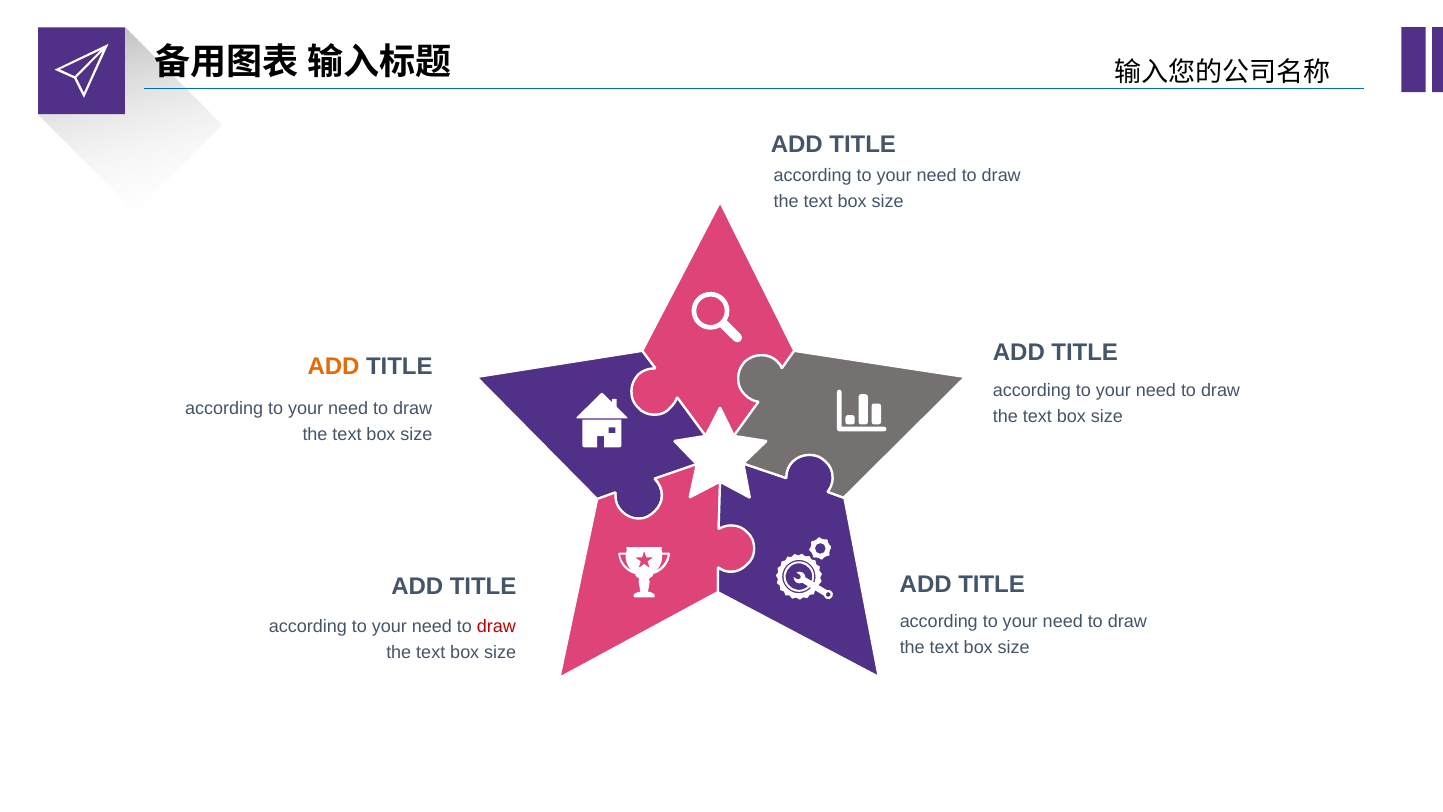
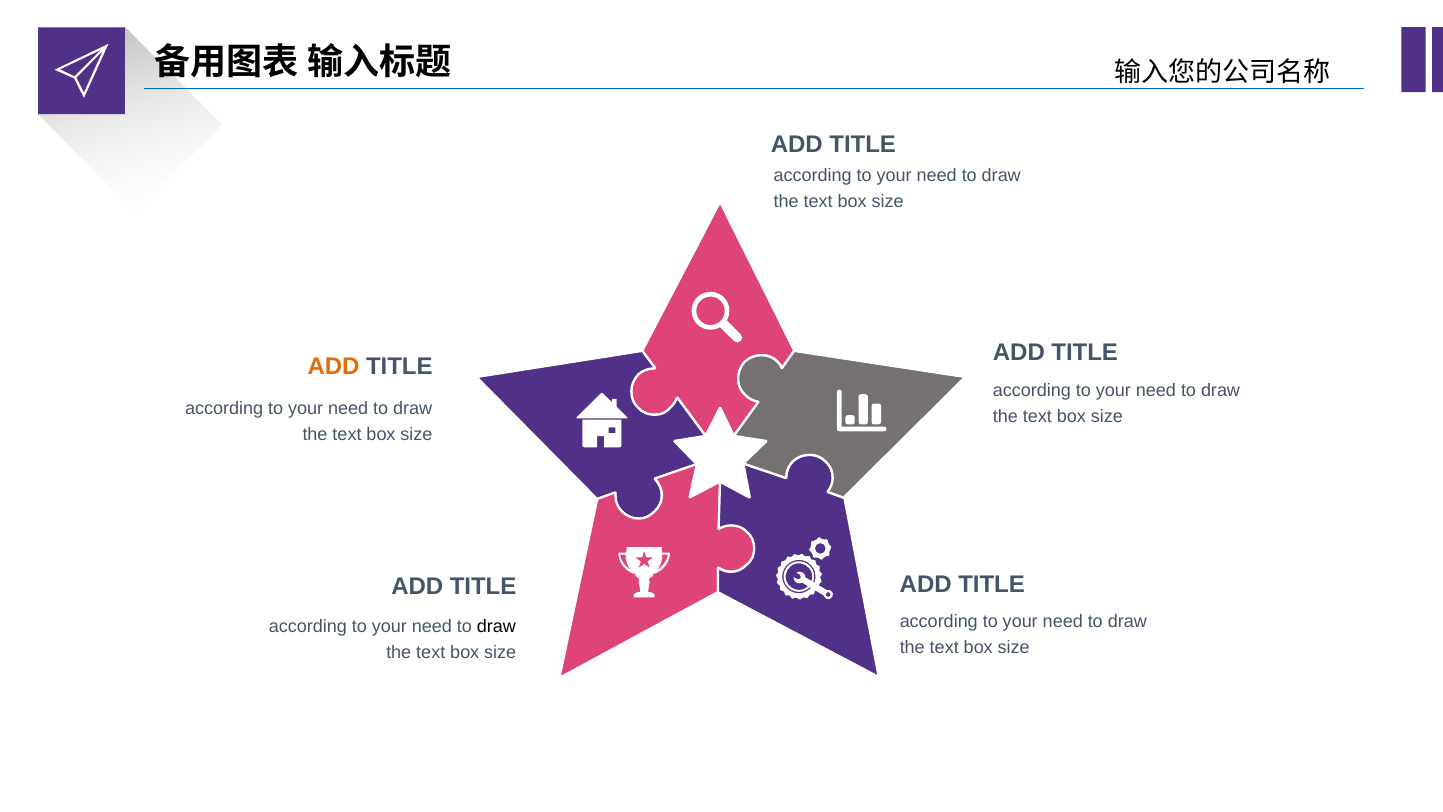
draw at (496, 627) colour: red -> black
